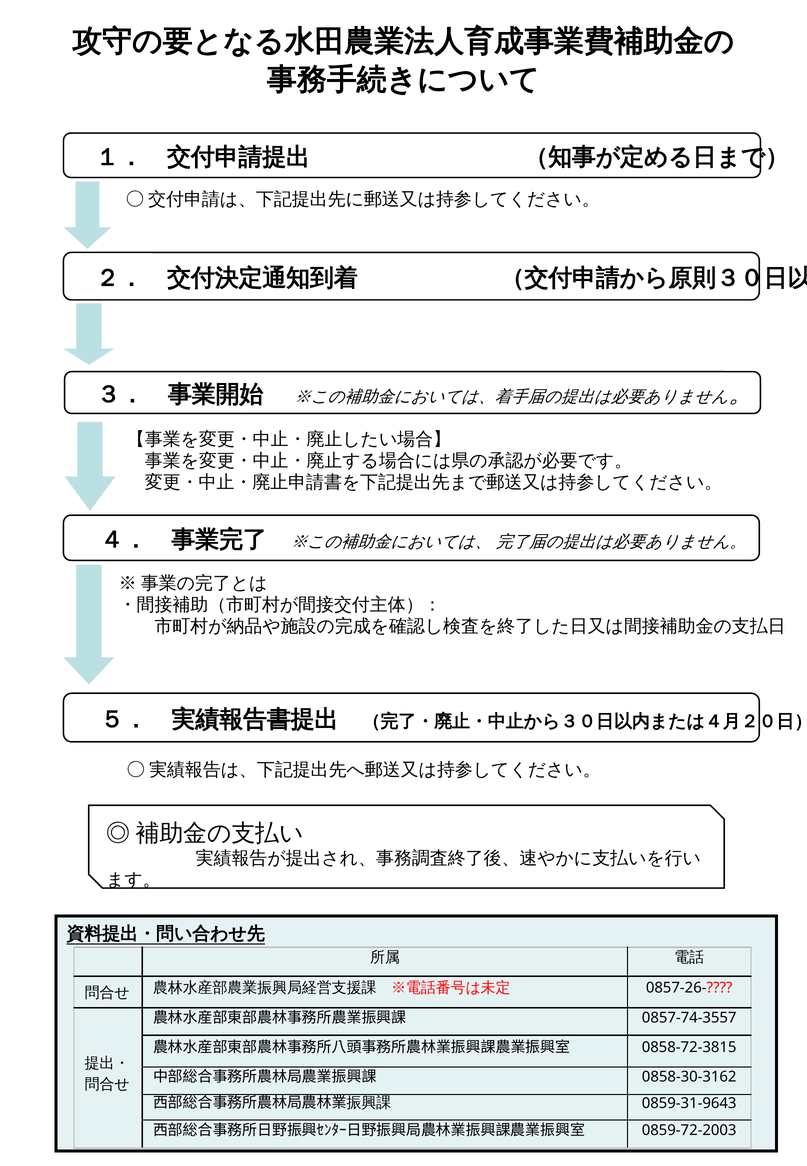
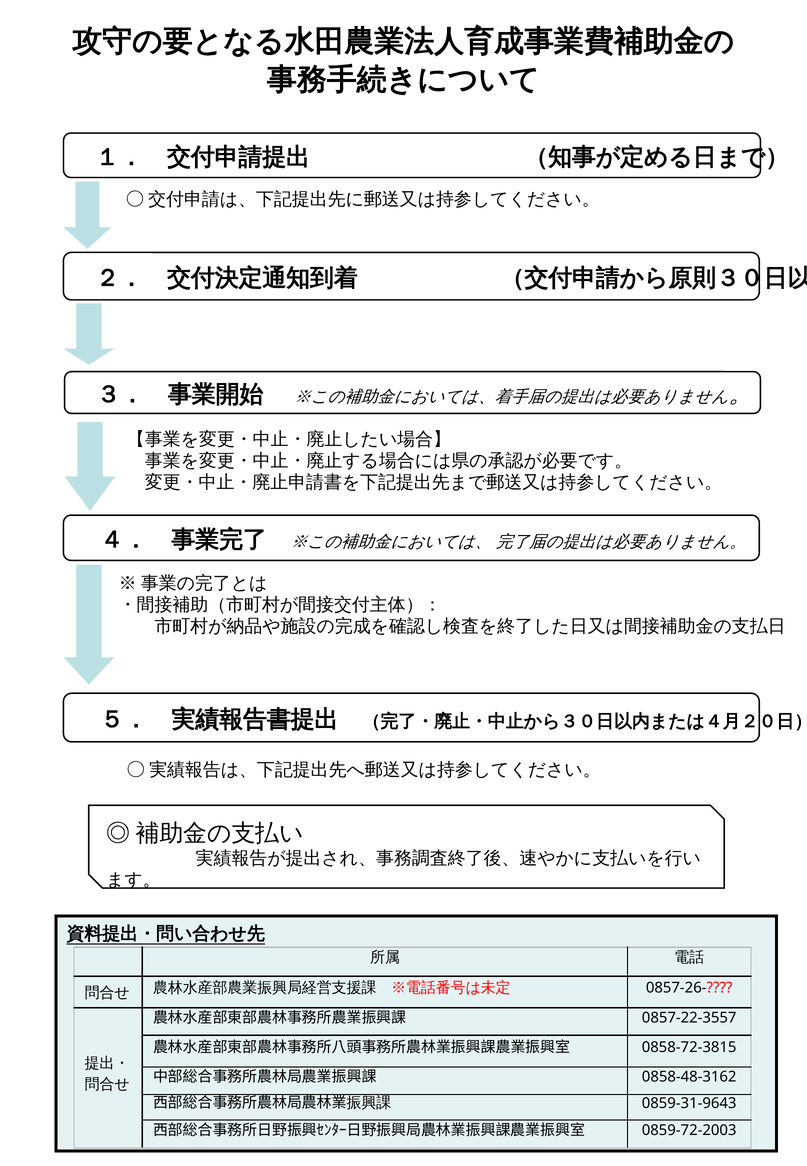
0857-74-3557: 0857-74-3557 -> 0857-22-3557
0858-30-3162: 0858-30-3162 -> 0858-48-3162
